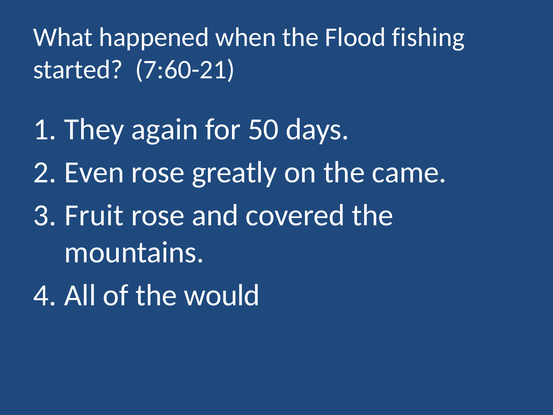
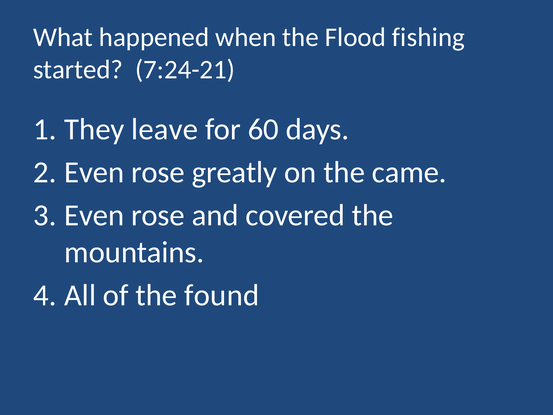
7:60-21: 7:60-21 -> 7:24-21
again: again -> leave
50: 50 -> 60
Fruit at (94, 215): Fruit -> Even
would: would -> found
